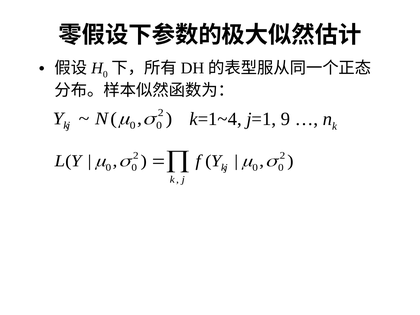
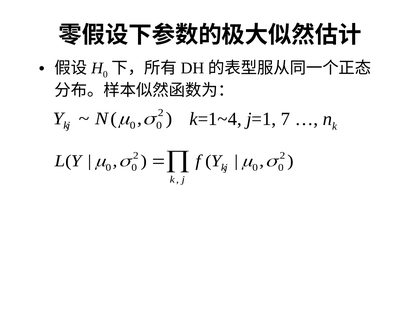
9: 9 -> 7
